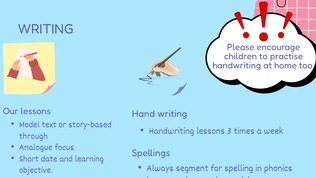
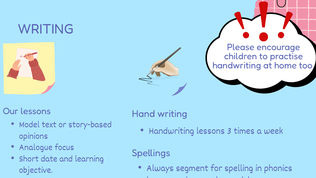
through: through -> opinions
